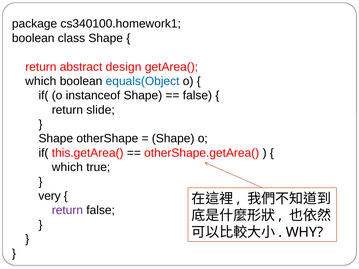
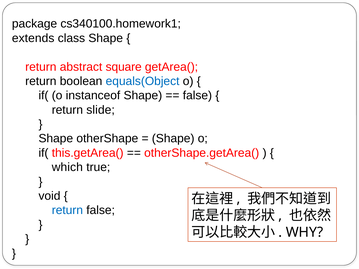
boolean at (33, 38): boolean -> extends
design: design -> square
which at (41, 81): which -> return
very: very -> void
return at (67, 210) colour: purple -> blue
